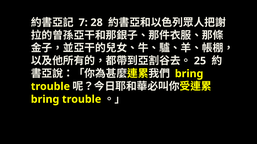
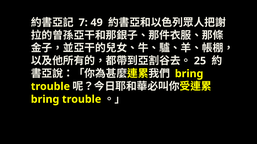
28: 28 -> 49
